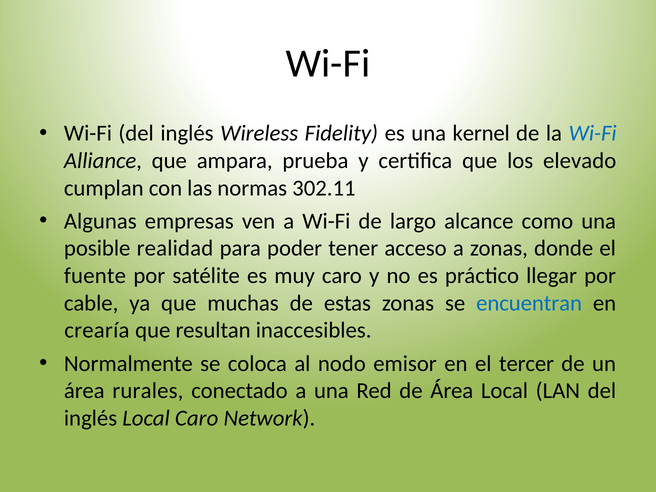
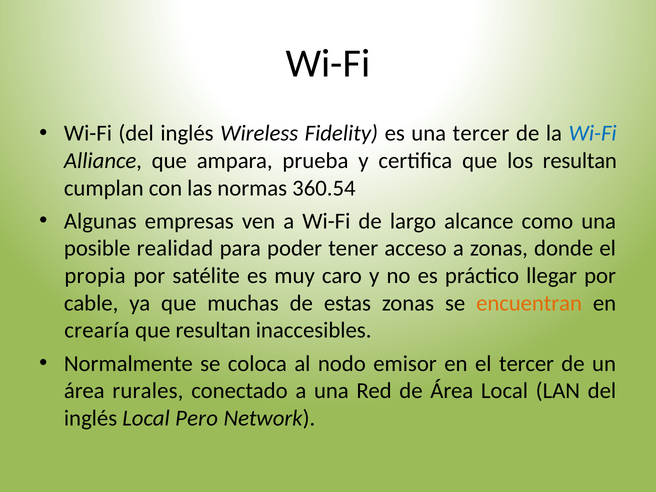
una kernel: kernel -> tercer
los elevado: elevado -> resultan
302.11: 302.11 -> 360.54
fuente: fuente -> propia
encuentran colour: blue -> orange
Local Caro: Caro -> Pero
